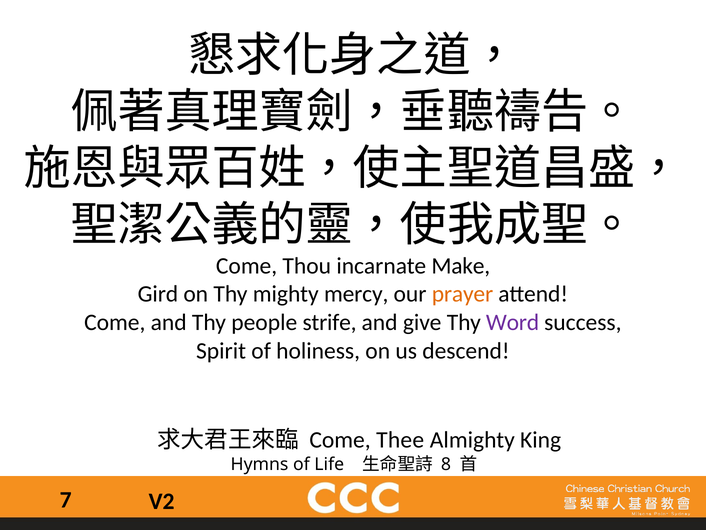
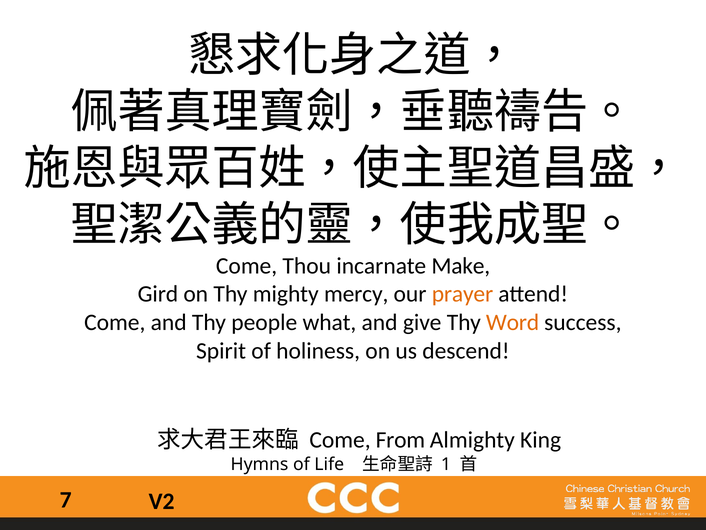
strife: strife -> what
Word colour: purple -> orange
Thee: Thee -> From
8: 8 -> 1
